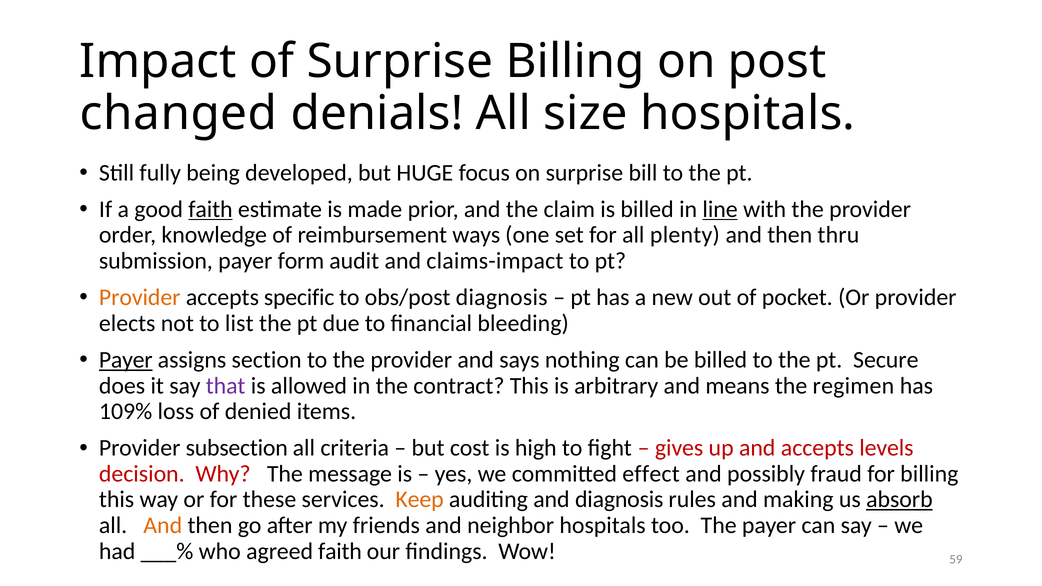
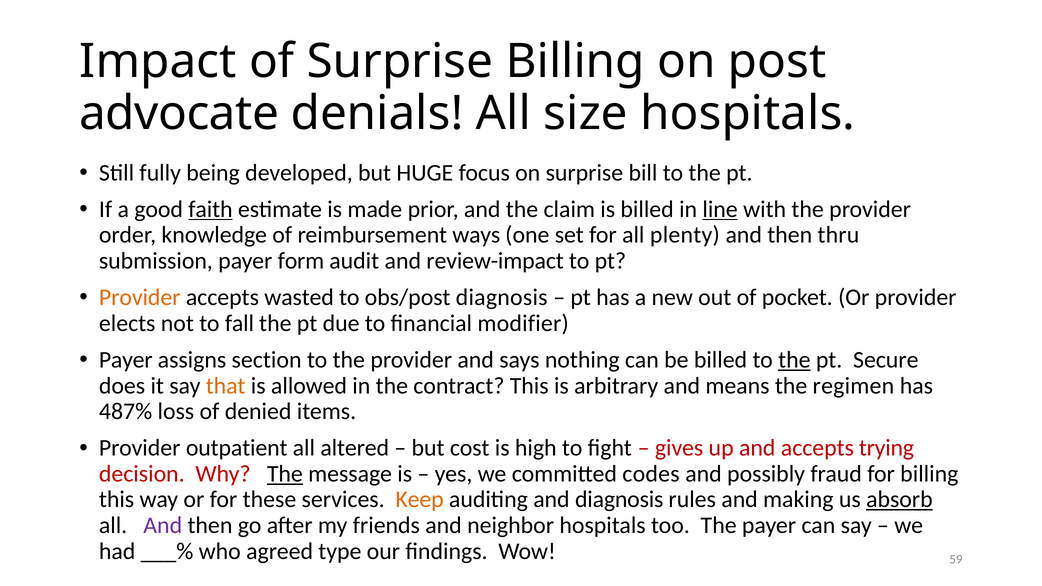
changed: changed -> advocate
claims-impact: claims-impact -> review-impact
specific: specific -> wasted
list: list -> fall
bleeding: bleeding -> modifier
Payer at (126, 360) underline: present -> none
the at (794, 360) underline: none -> present
that colour: purple -> orange
109%: 109% -> 487%
subsection: subsection -> outpatient
criteria: criteria -> altered
levels: levels -> trying
The at (285, 474) underline: none -> present
effect: effect -> codes
And at (163, 526) colour: orange -> purple
agreed faith: faith -> type
